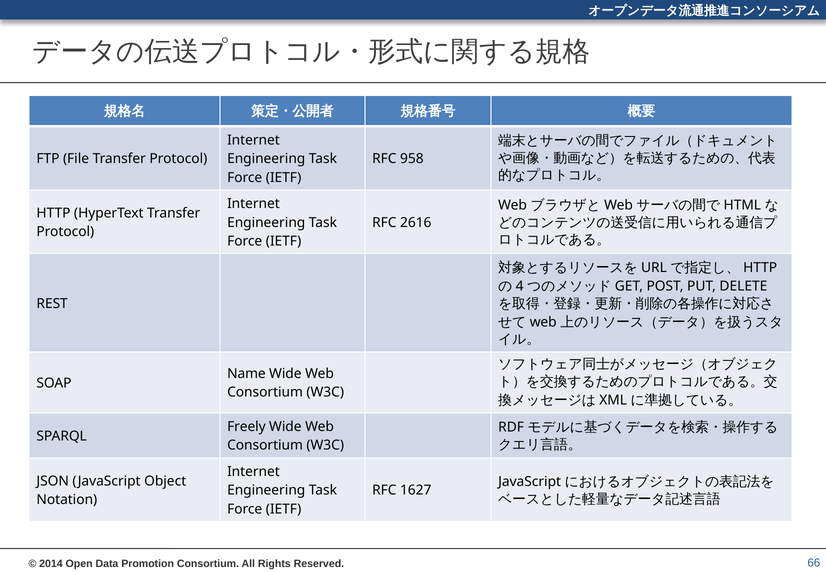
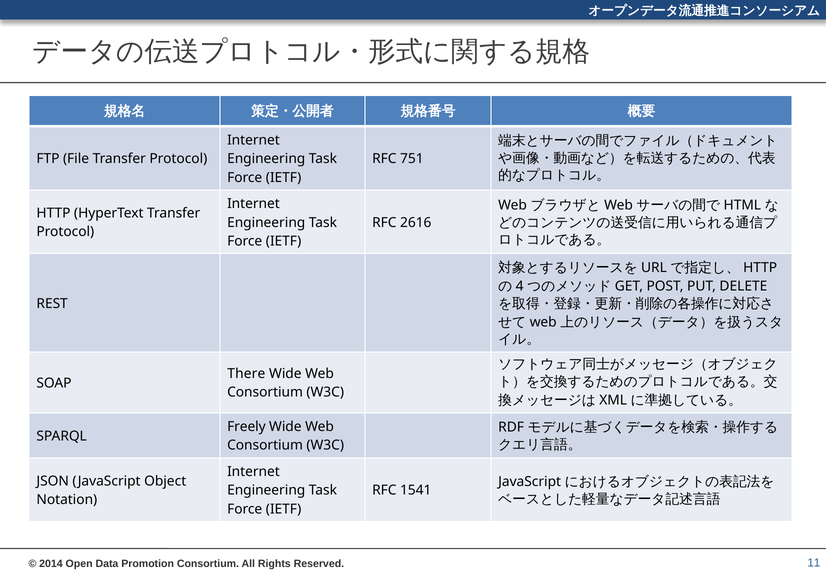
958: 958 -> 751
Name: Name -> There
1627: 1627 -> 1541
66: 66 -> 11
